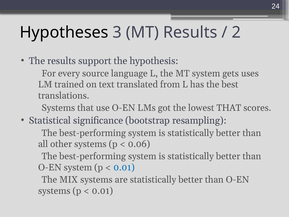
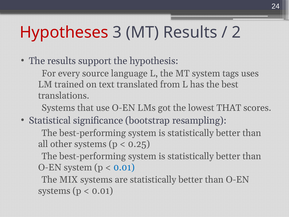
Hypotheses colour: black -> red
gets: gets -> tags
0.06: 0.06 -> 0.25
